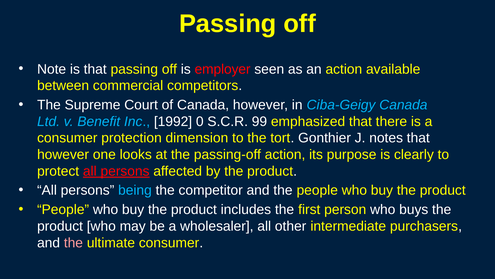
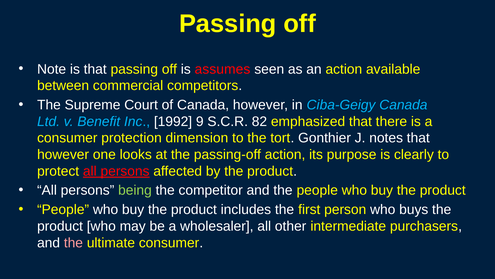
employer: employer -> assumes
0: 0 -> 9
99: 99 -> 82
being colour: light blue -> light green
